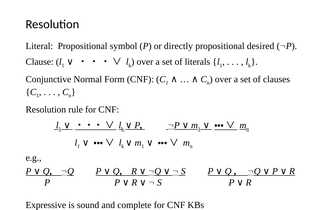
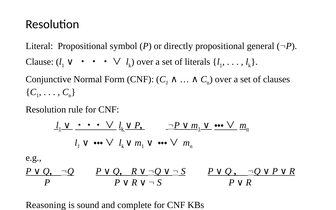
desired: desired -> general
Expressive: Expressive -> Reasoning
